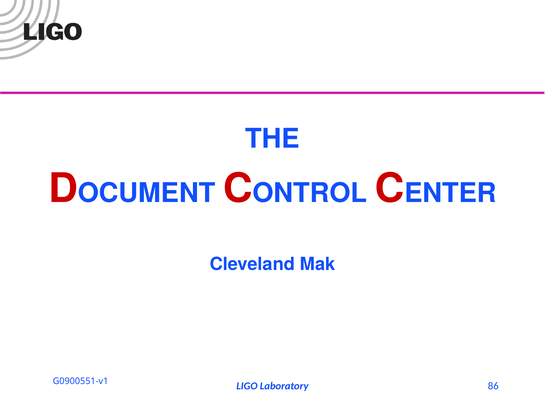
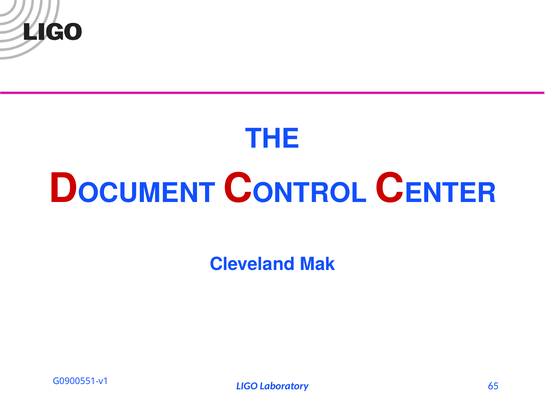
86: 86 -> 65
